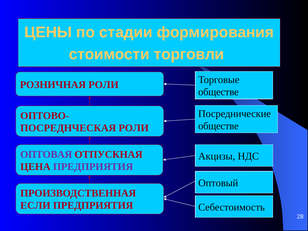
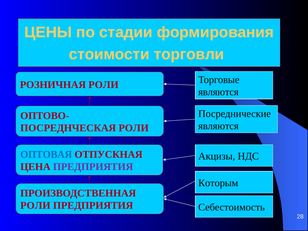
обществе at (218, 92): обществе -> являются
обществе at (218, 126): обществе -> являются
ОПТОВАЯ colour: purple -> blue
Оптовый: Оптовый -> Которым
ЕСЛИ at (35, 206): ЕСЛИ -> РОЛИ
